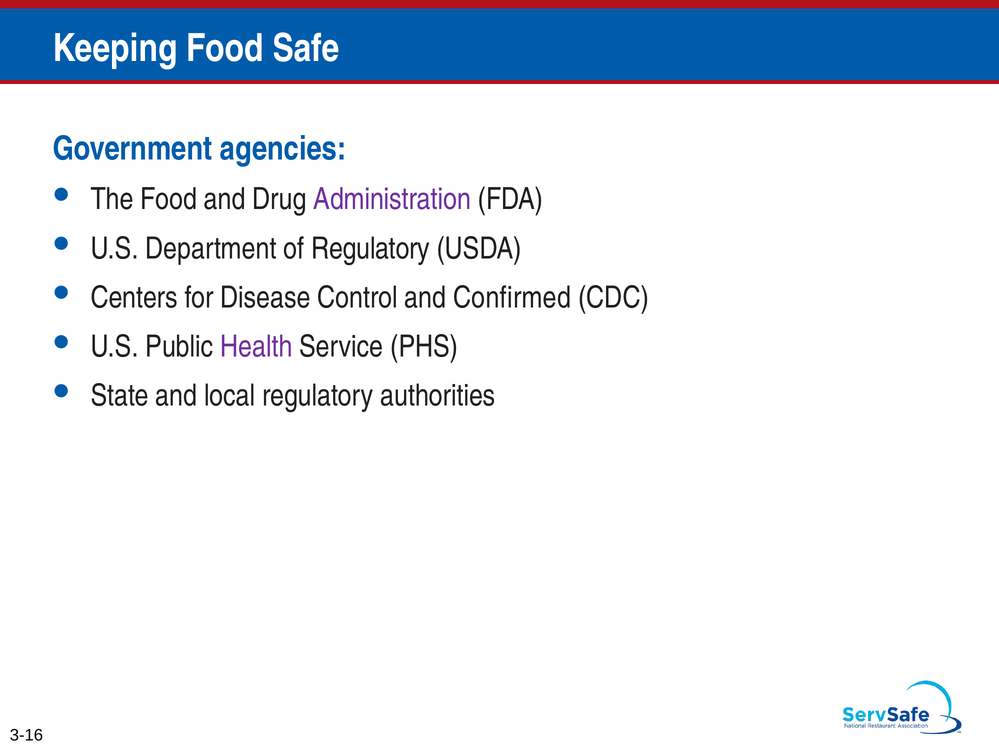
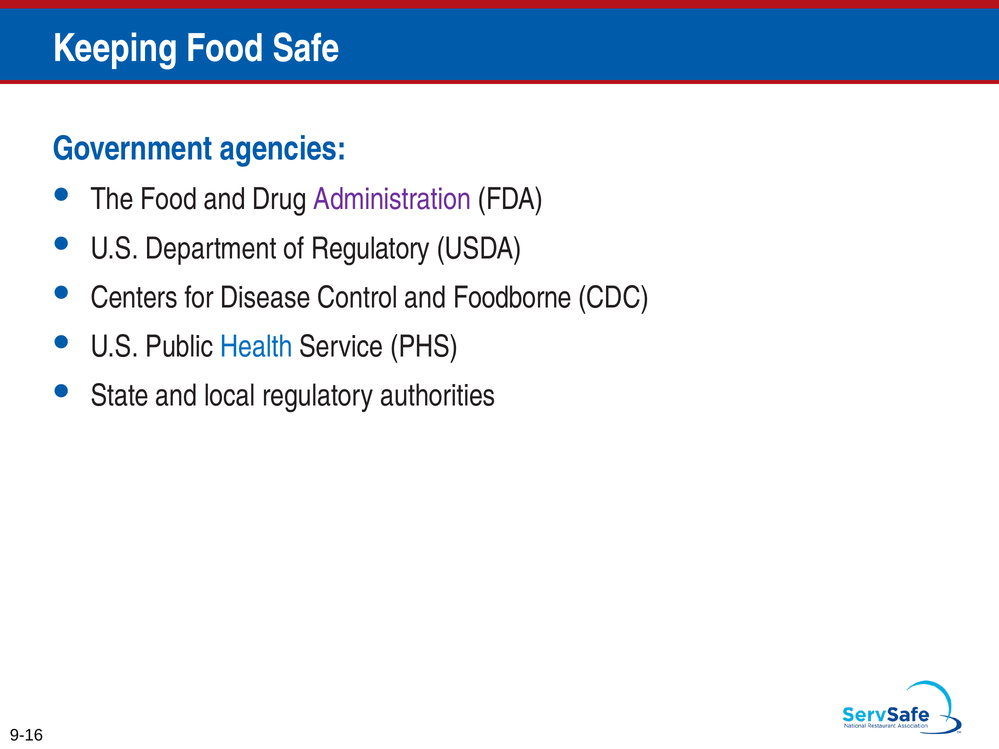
Confirmed: Confirmed -> Foodborne
Health colour: purple -> blue
3-16: 3-16 -> 9-16
